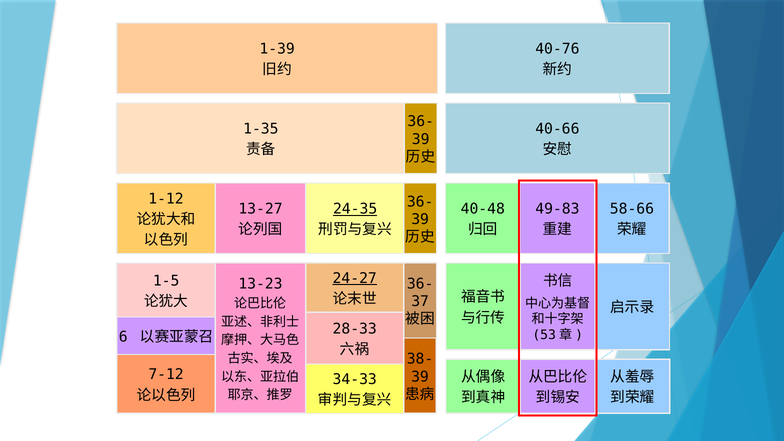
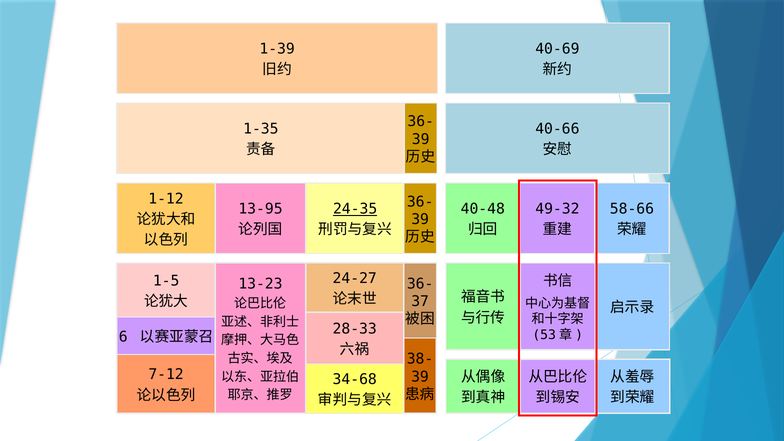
40-76: 40-76 -> 40-69
13-27: 13-27 -> 13-95
49-83: 49-83 -> 49-32
24-27 underline: present -> none
34-33: 34-33 -> 34-68
